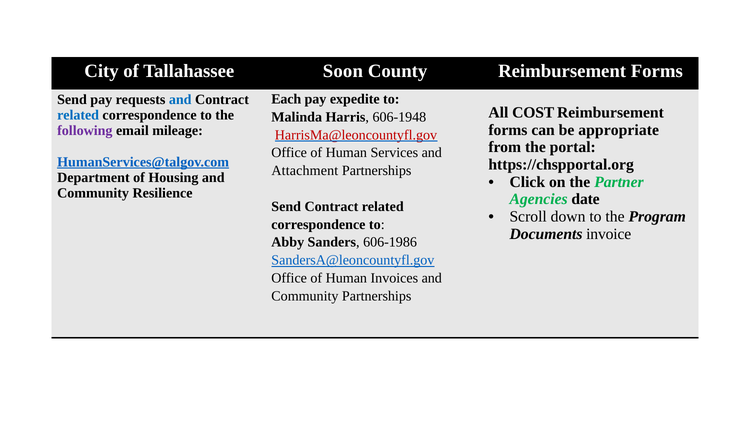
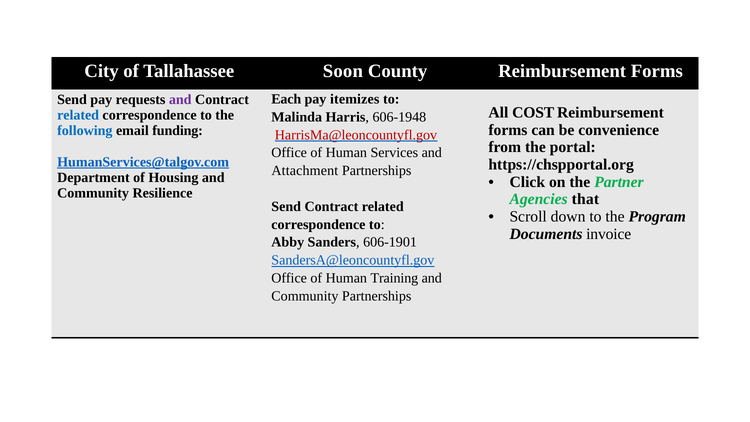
expedite: expedite -> itemizes
and at (180, 100) colour: blue -> purple
appropriate: appropriate -> convenience
following colour: purple -> blue
mileage: mileage -> funding
date: date -> that
606-1986: 606-1986 -> 606-1901
Invoices: Invoices -> Training
